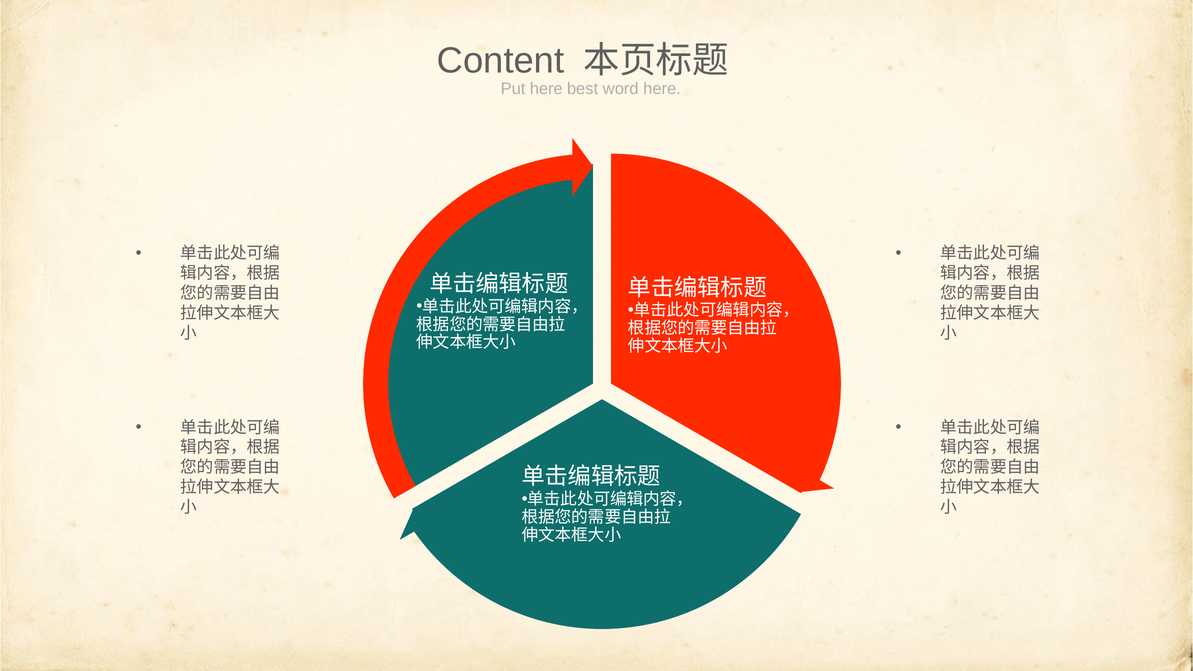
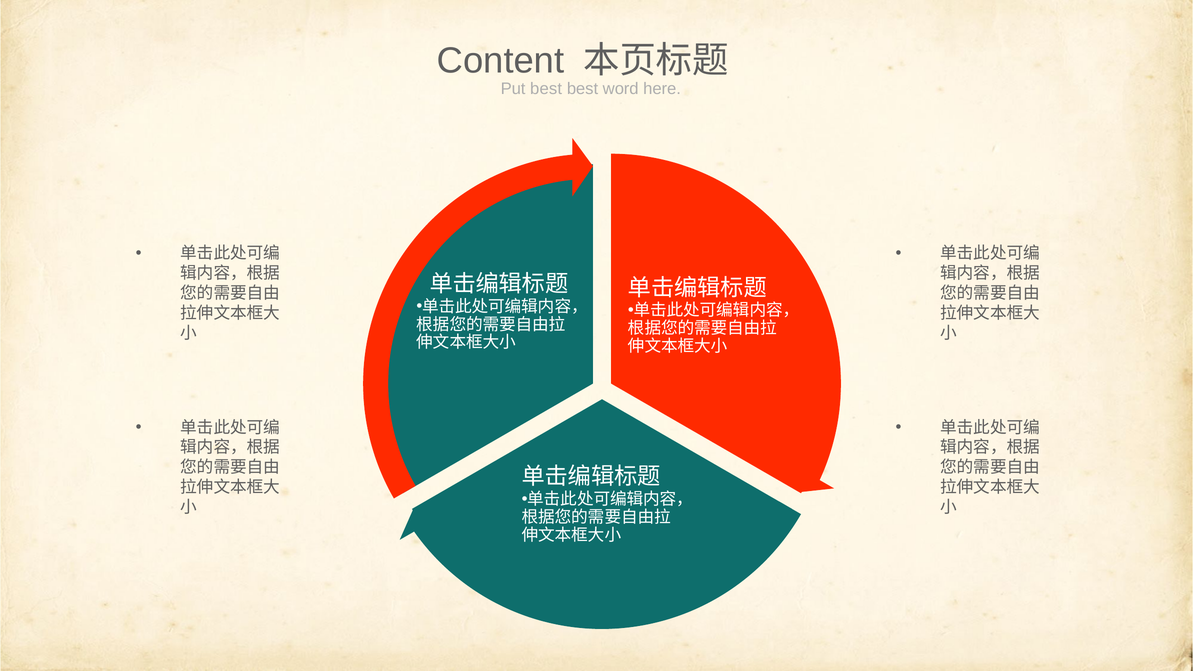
Put here: here -> best
